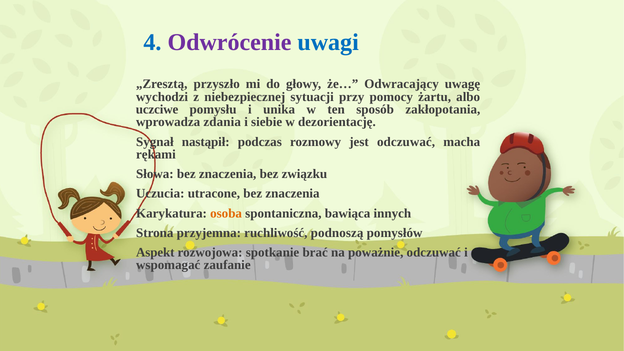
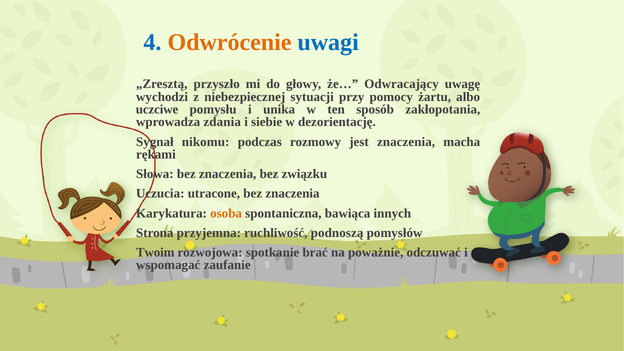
Odwrócenie colour: purple -> orange
nastąpił: nastąpił -> nikomu
jest odczuwać: odczuwać -> znaczenia
Aspekt: Aspekt -> Twoim
